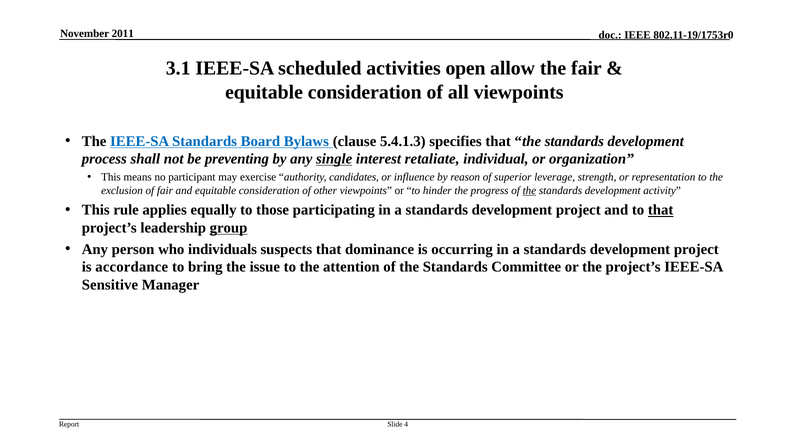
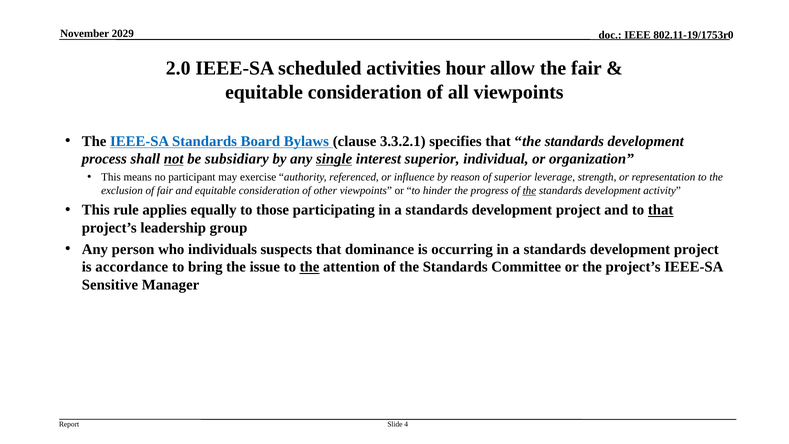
2011: 2011 -> 2029
3.1: 3.1 -> 2.0
open: open -> hour
5.4.1.3: 5.4.1.3 -> 3.3.2.1
not underline: none -> present
preventing: preventing -> subsidiary
interest retaliate: retaliate -> superior
candidates: candidates -> referenced
group underline: present -> none
the at (310, 267) underline: none -> present
